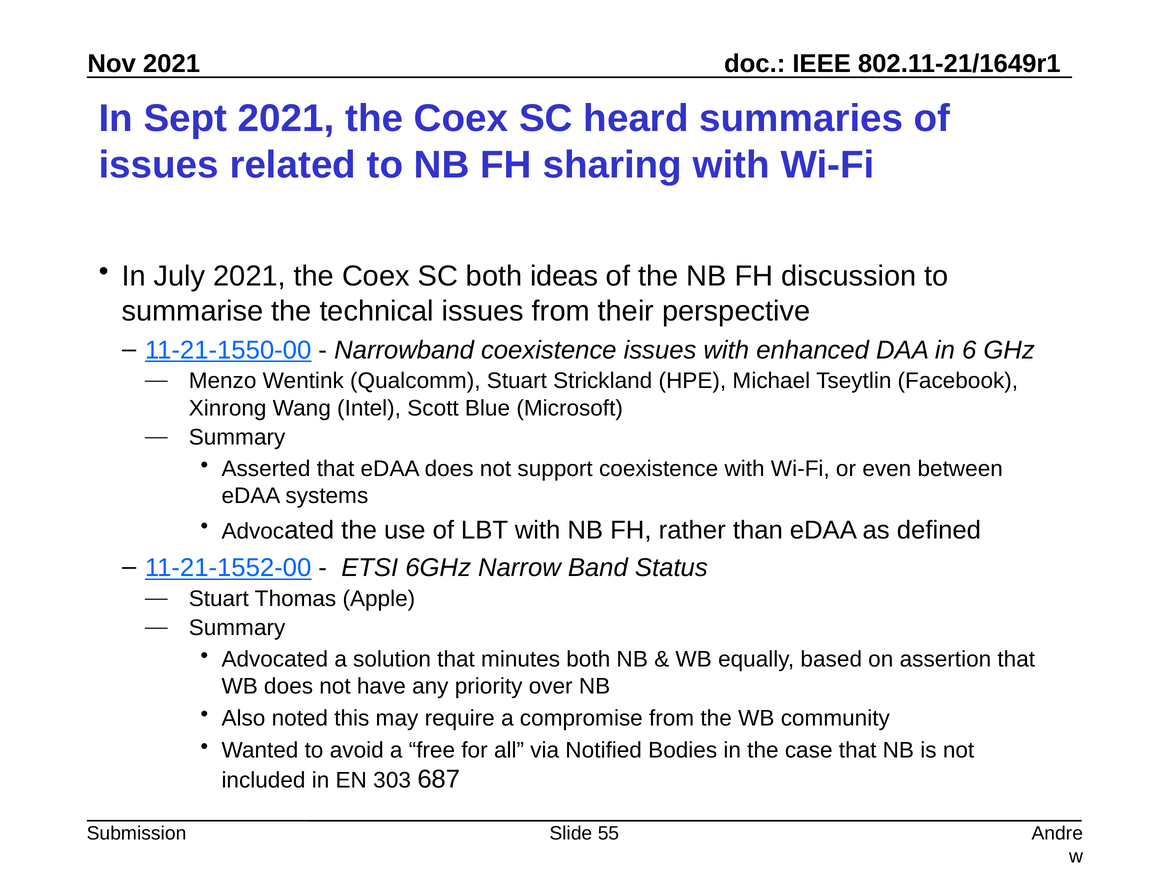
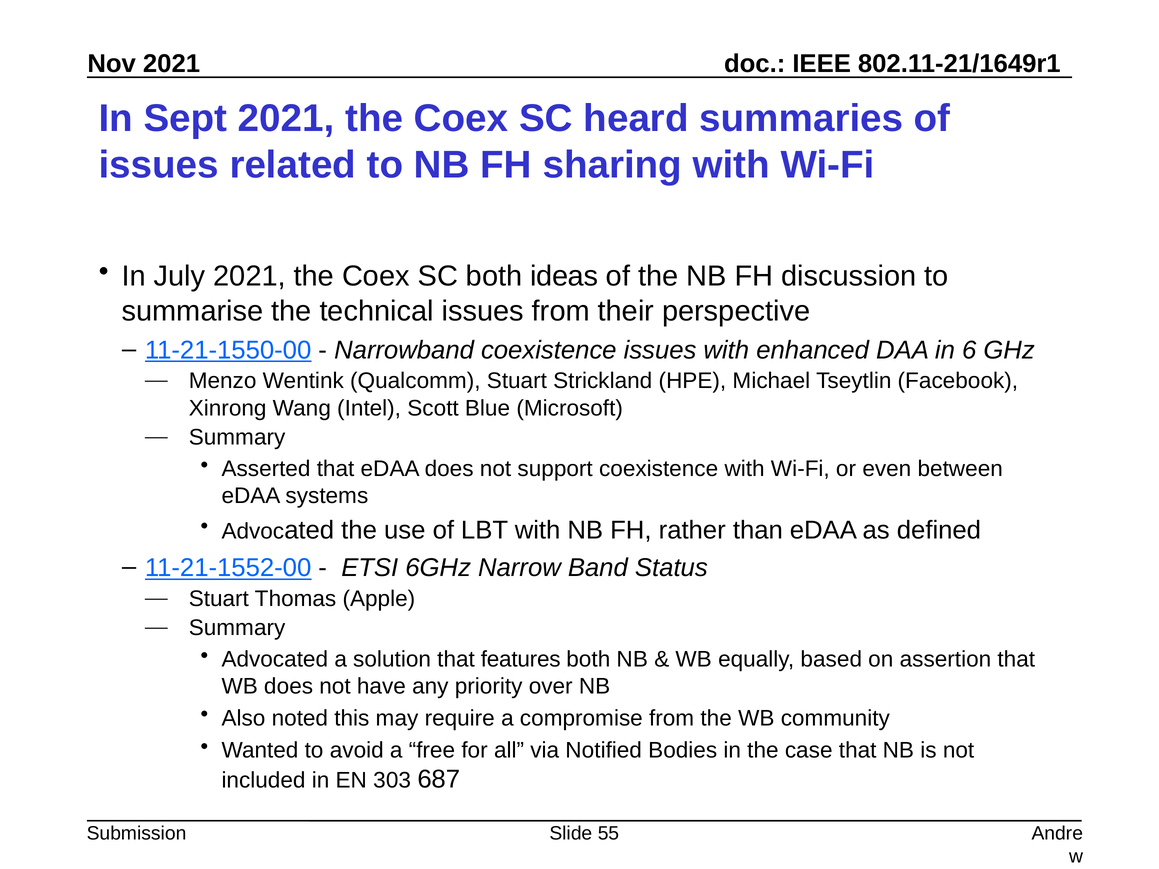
minutes: minutes -> features
